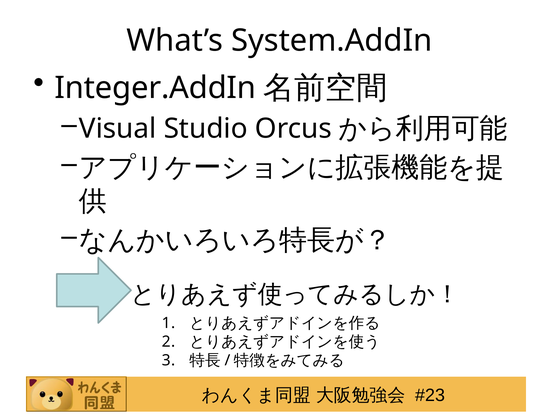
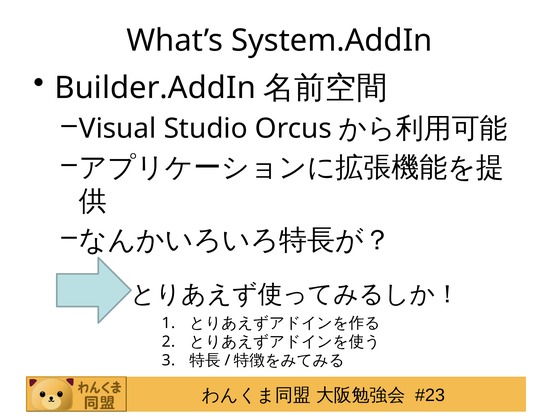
Integer.AddIn: Integer.AddIn -> Builder.AddIn
